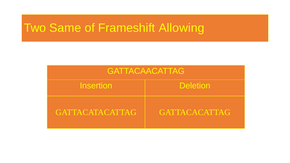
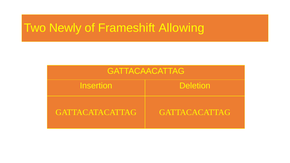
Same: Same -> Newly
